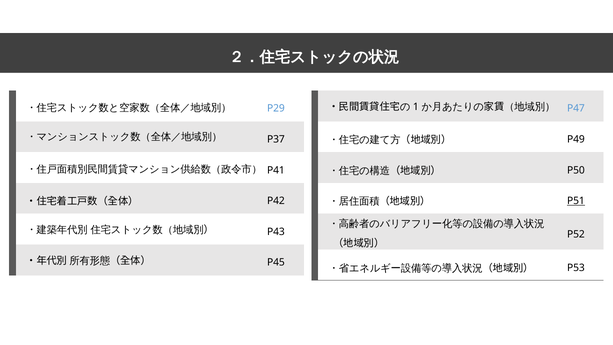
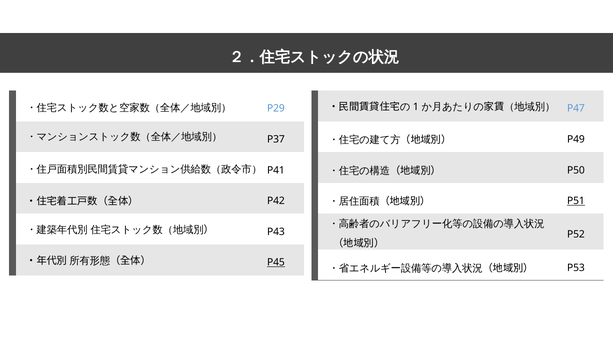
P45 underline: none -> present
